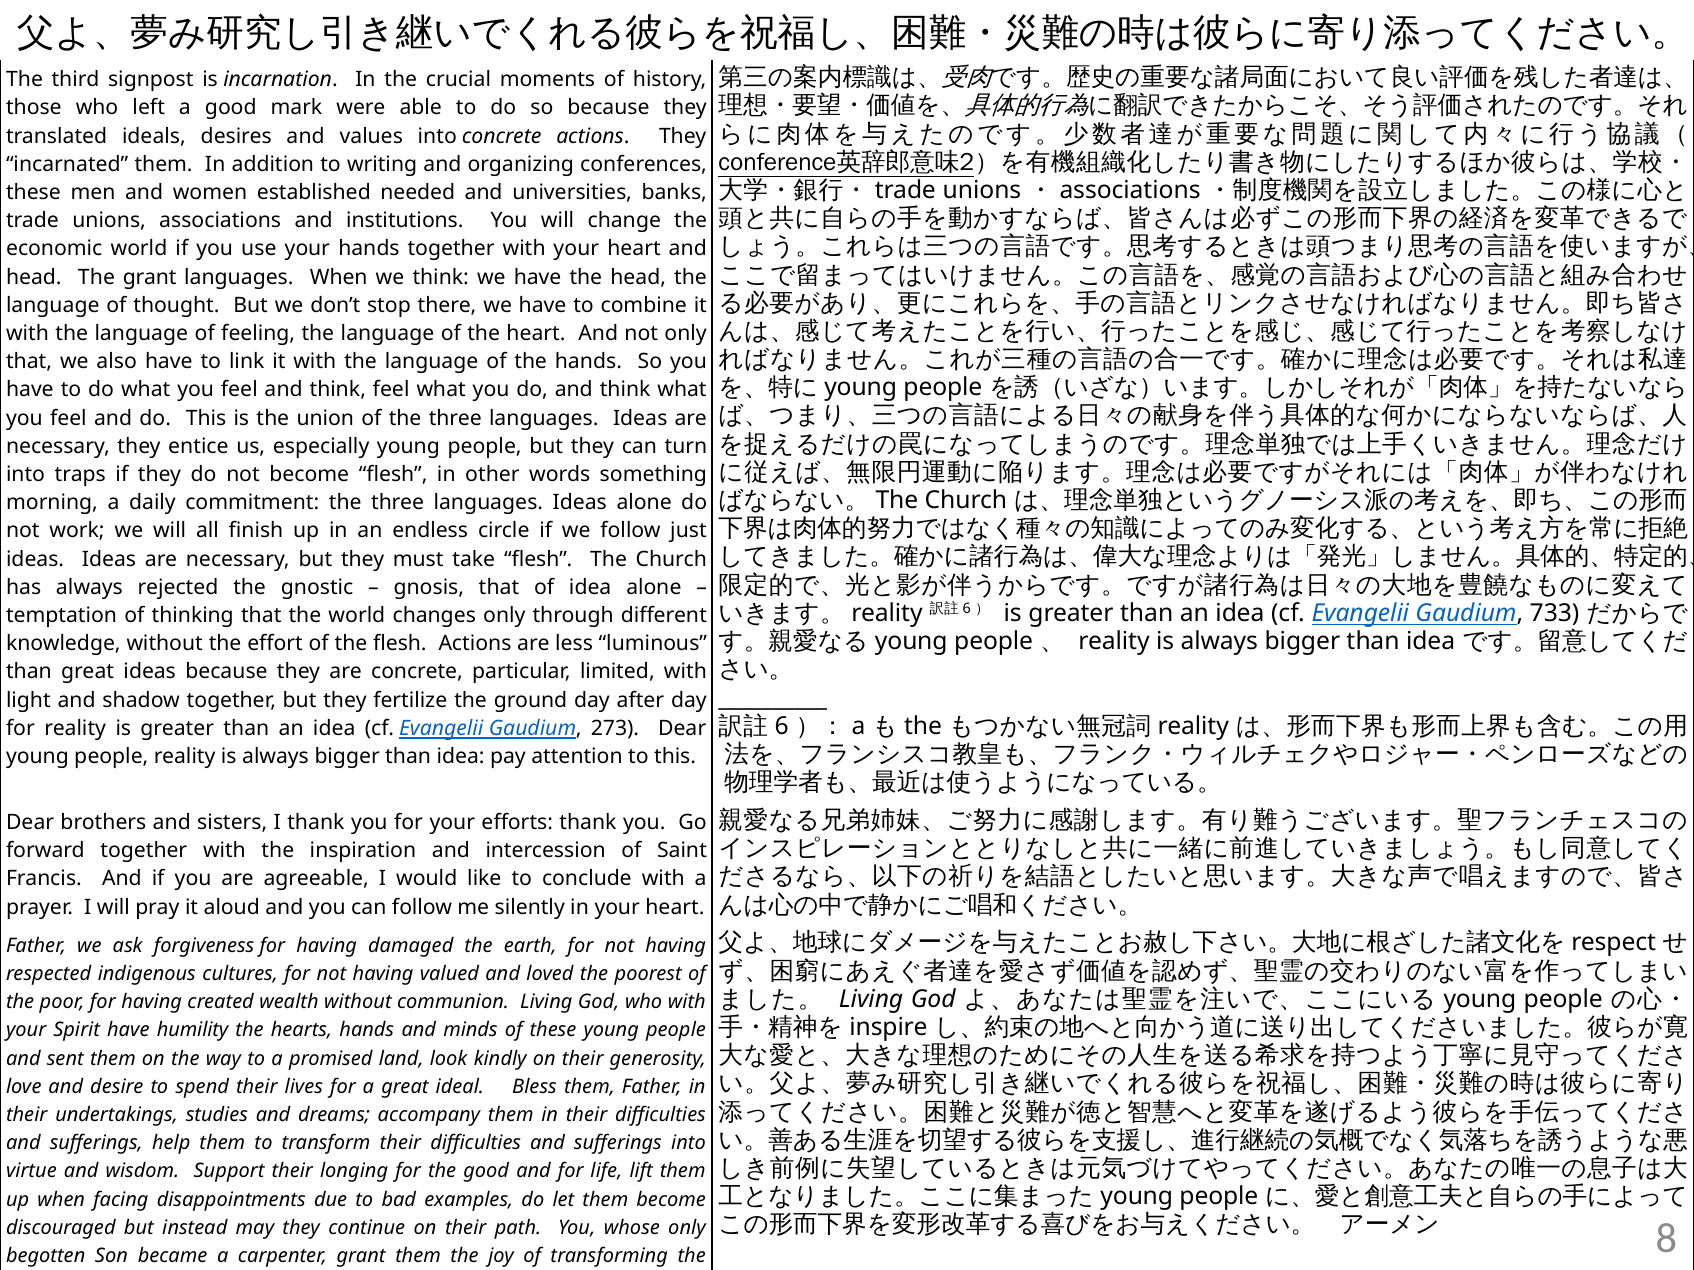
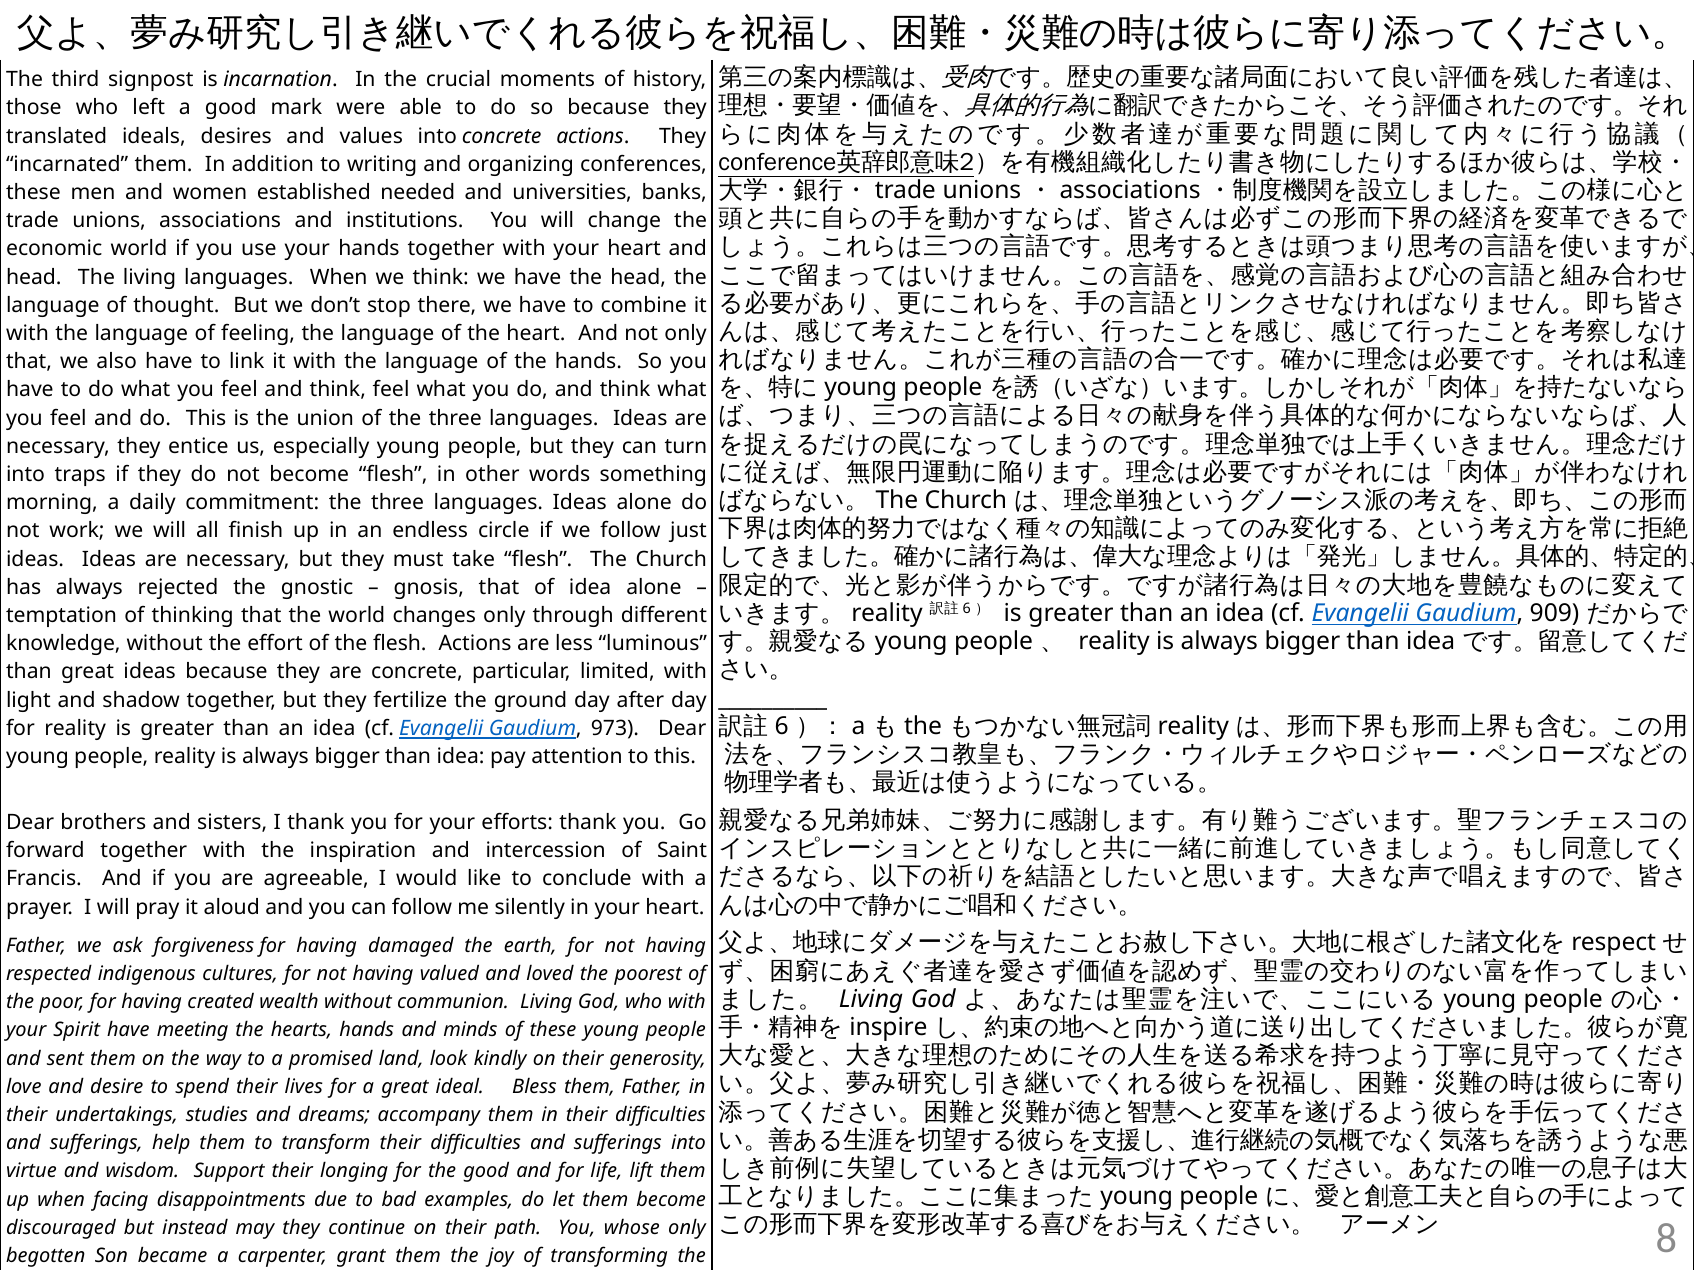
The grant: grant -> living
733: 733 -> 909
273: 273 -> 973
humility: humility -> meeting
